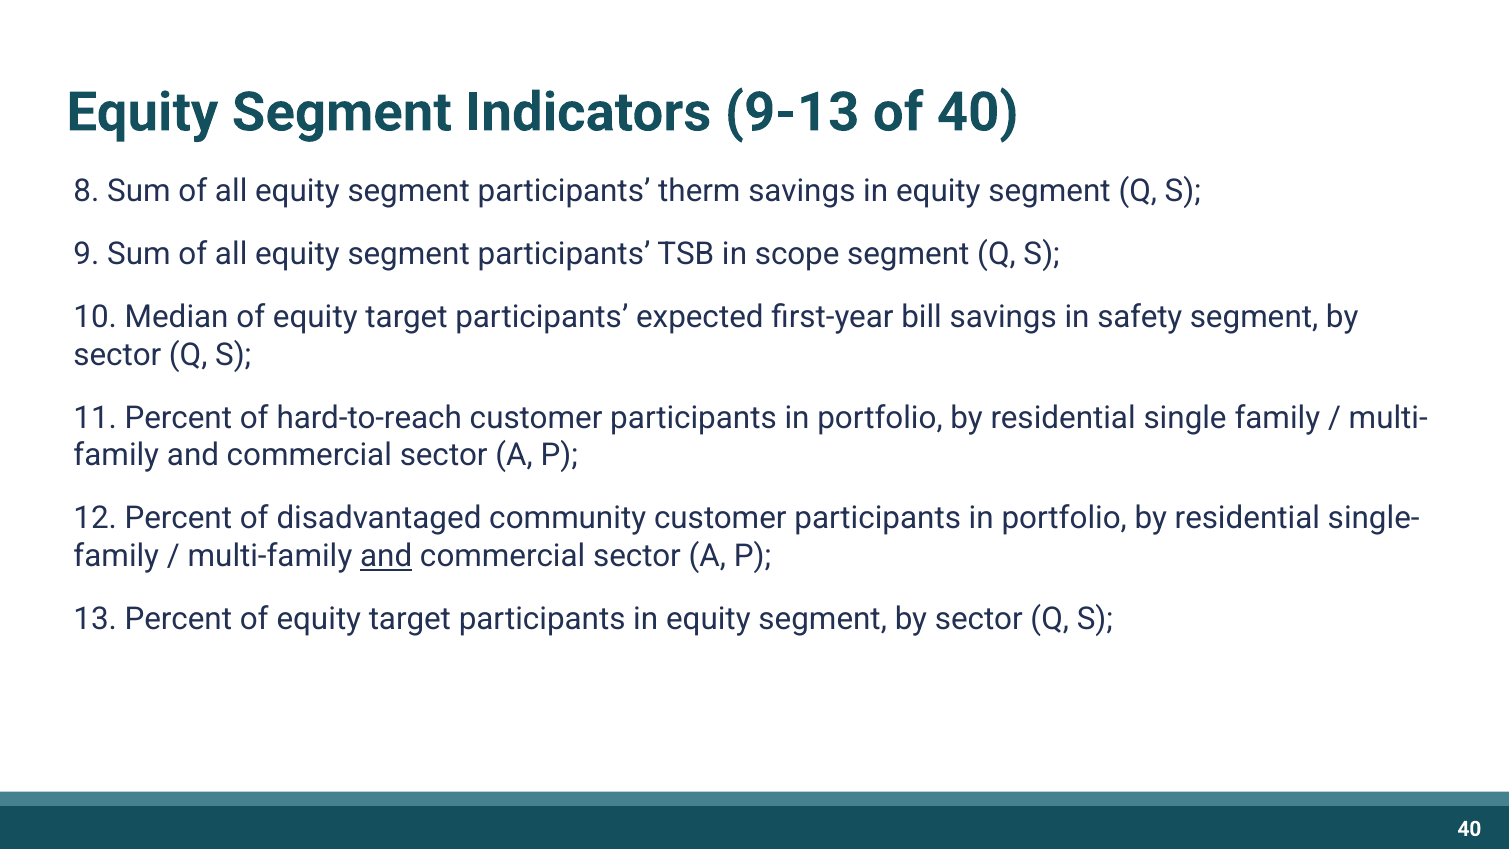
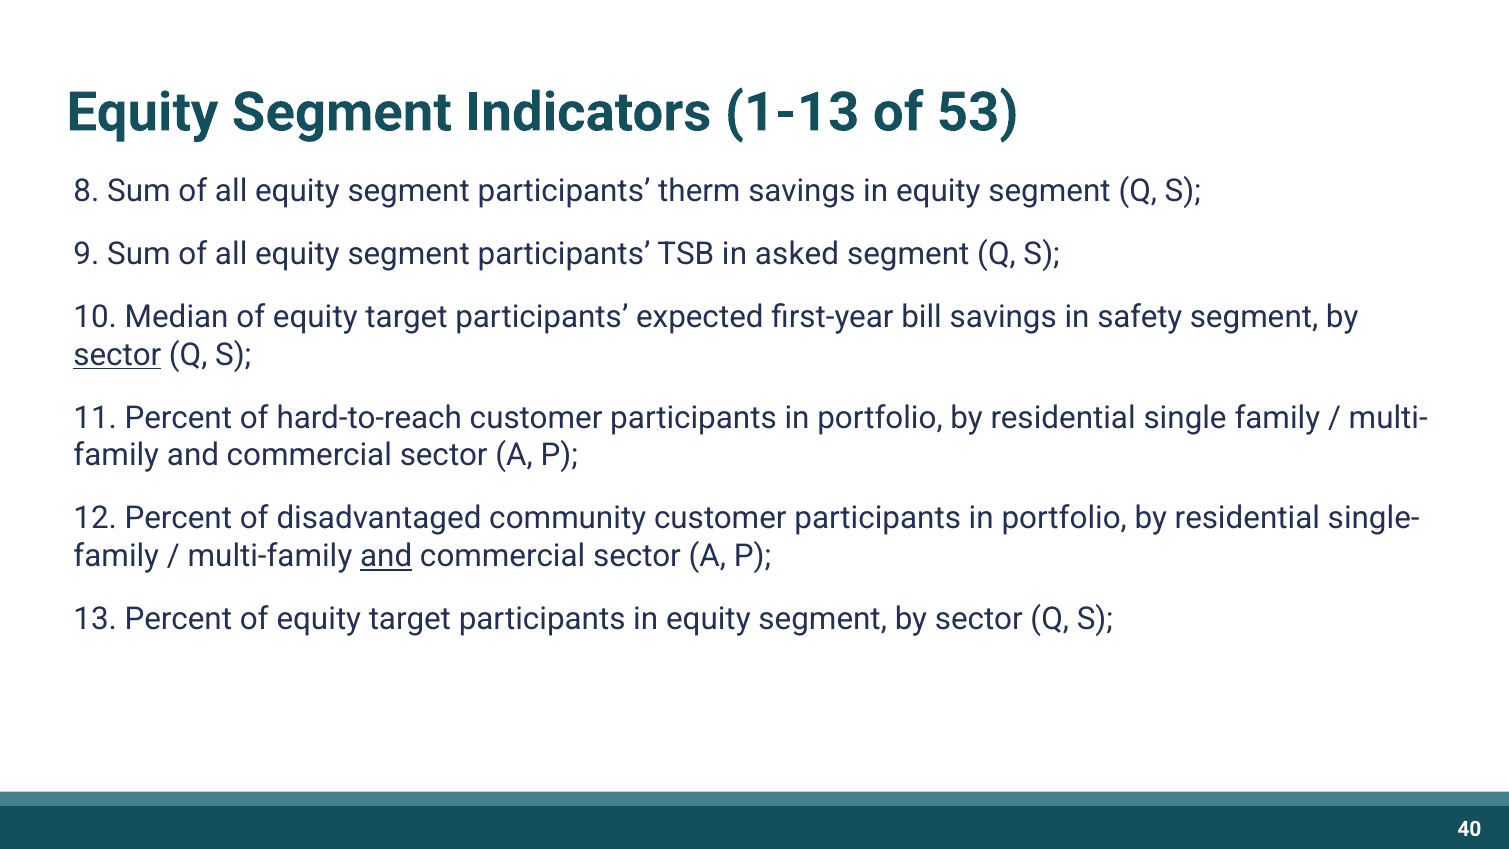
9-13: 9-13 -> 1-13
of 40: 40 -> 53
scope: scope -> asked
sector at (117, 355) underline: none -> present
